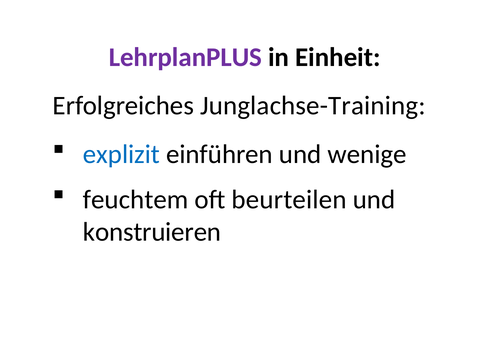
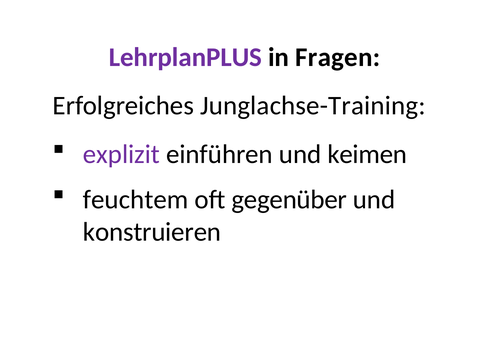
Einheit: Einheit -> Fragen
explizit colour: blue -> purple
wenige: wenige -> keimen
beurteilen: beurteilen -> gegenüber
